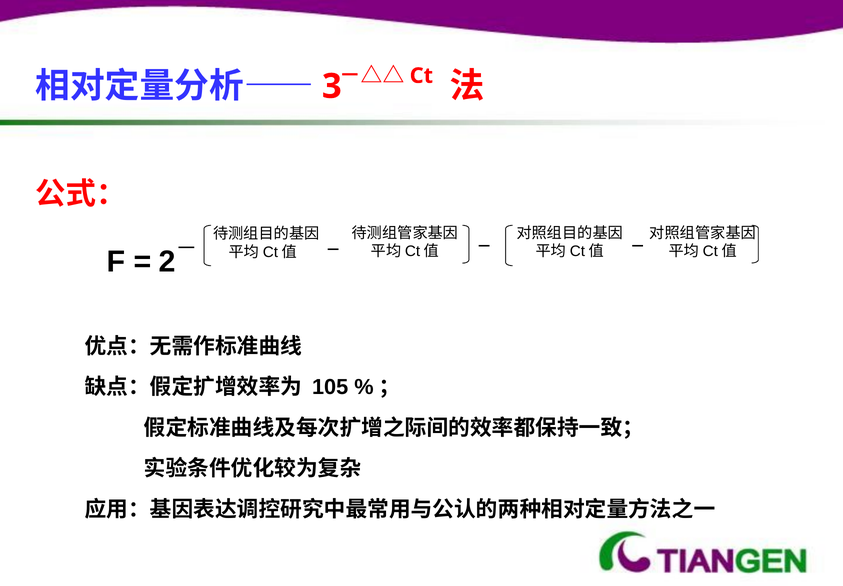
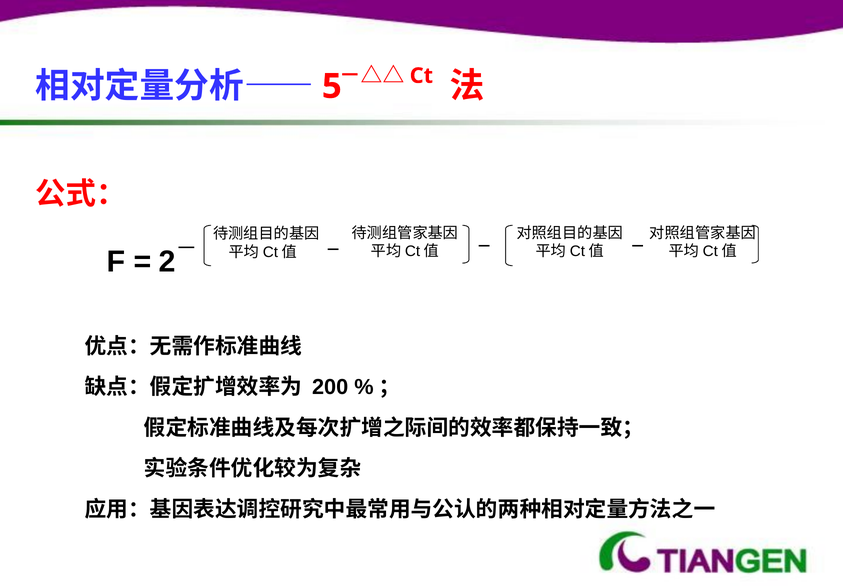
3: 3 -> 5
105: 105 -> 200
